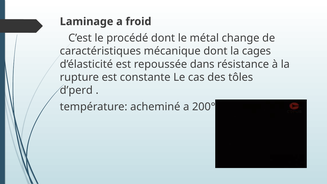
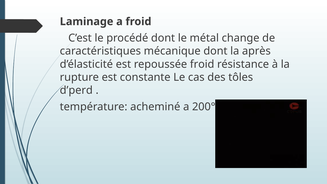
cages: cages -> après
repoussée dans: dans -> froid
